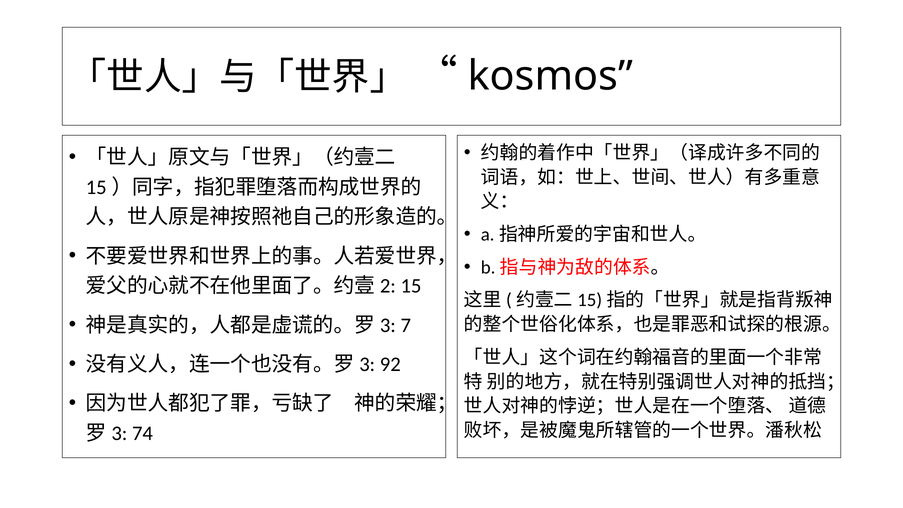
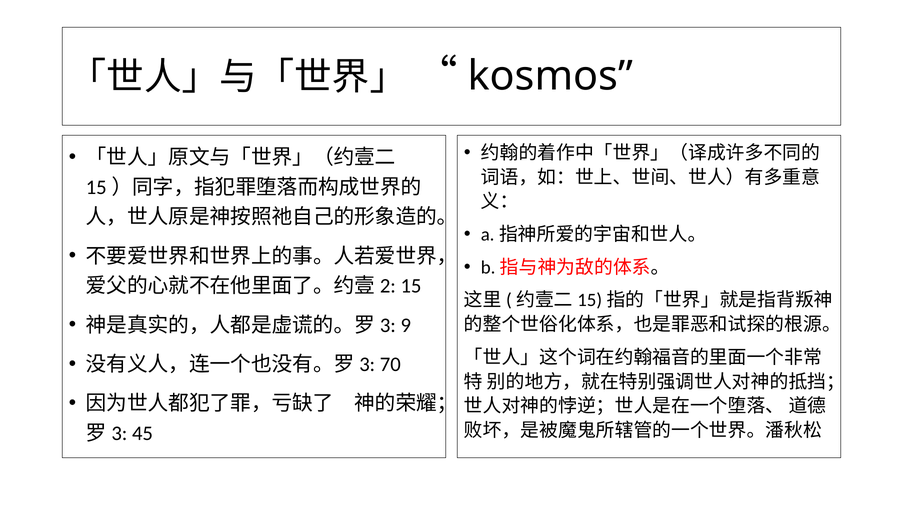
7: 7 -> 9
92: 92 -> 70
74: 74 -> 45
